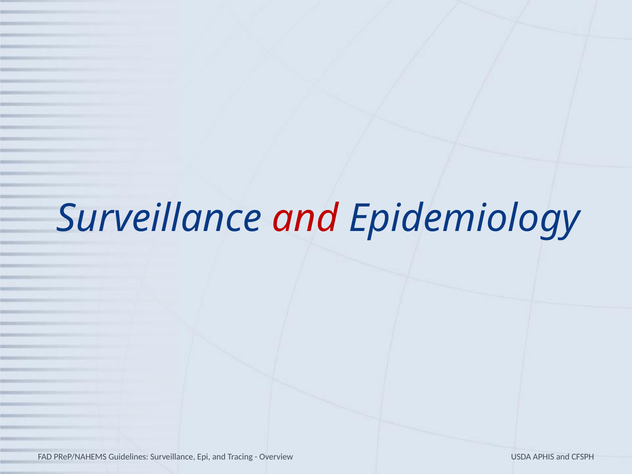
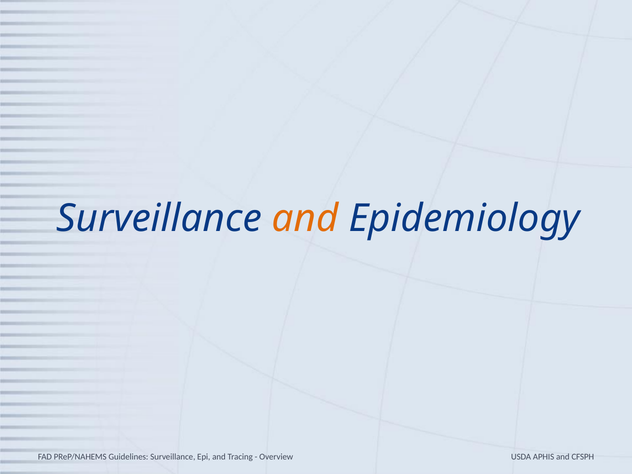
and at (305, 219) colour: red -> orange
